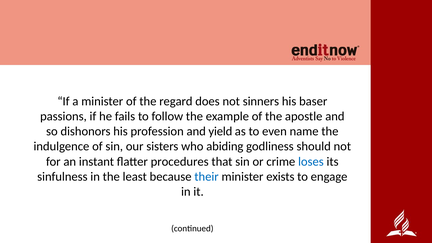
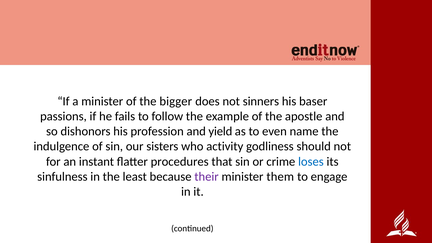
regard: regard -> bigger
abiding: abiding -> activity
their colour: blue -> purple
exists: exists -> them
